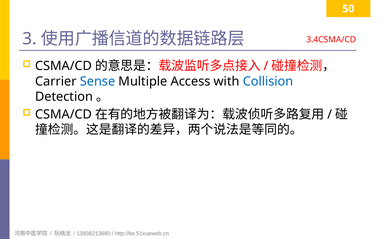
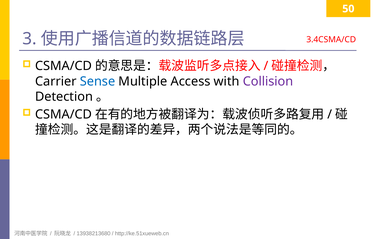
Collision colour: blue -> purple
